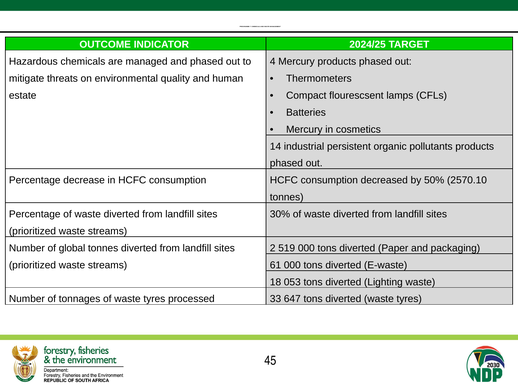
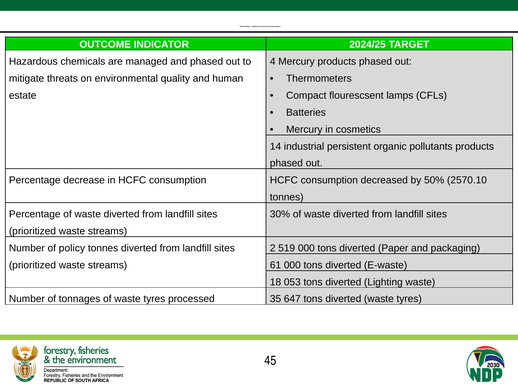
global: global -> policy
33: 33 -> 35
